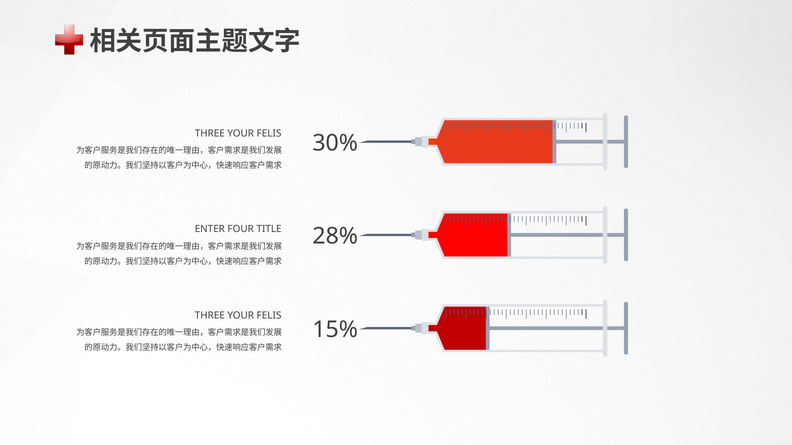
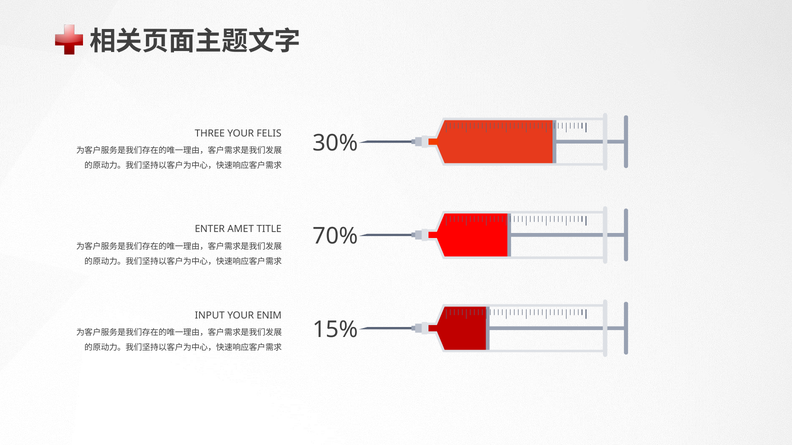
FOUR: FOUR -> AMET
28%: 28% -> 70%
THREE at (210, 316): THREE -> INPUT
FELIS at (269, 316): FELIS -> ENIM
